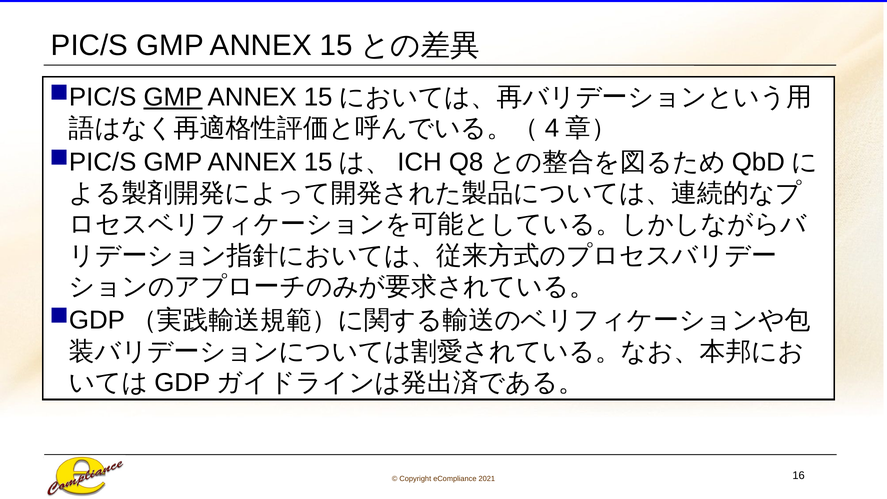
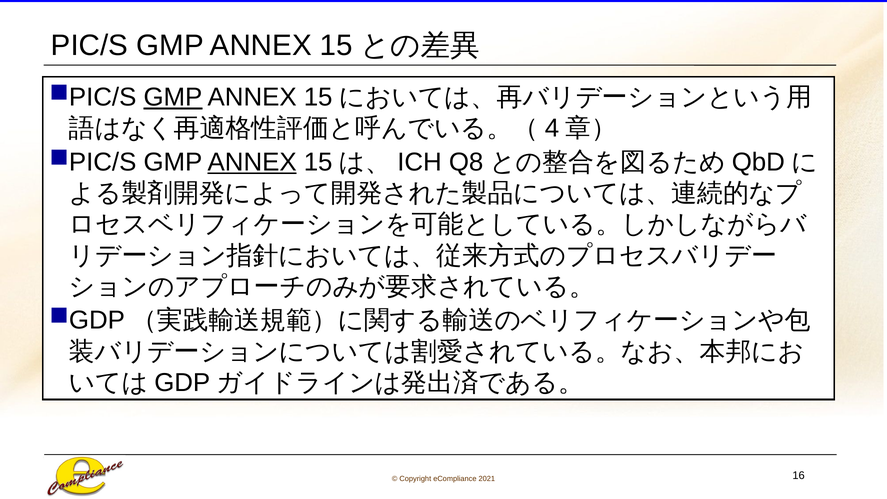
ANNEX at (252, 162) underline: none -> present
